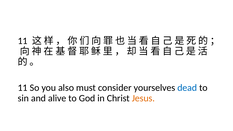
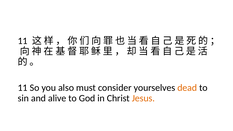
dead colour: blue -> orange
